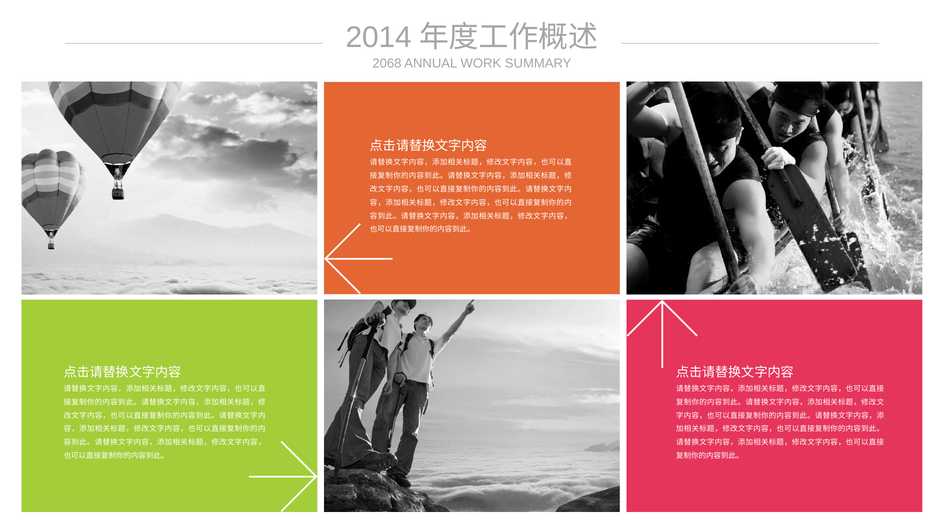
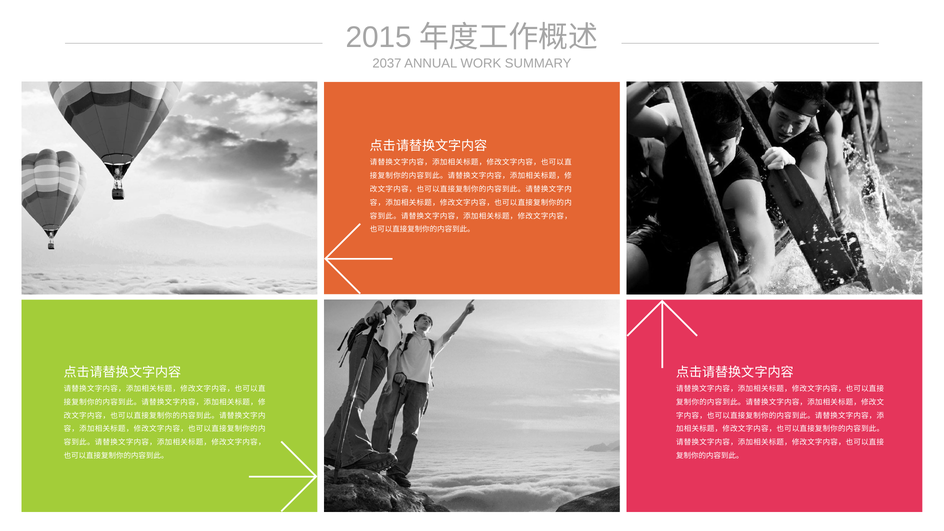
2014: 2014 -> 2015
2068: 2068 -> 2037
